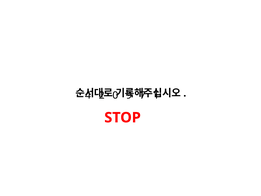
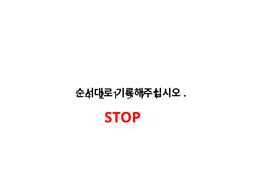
0 at (115, 95): 0 -> 1
